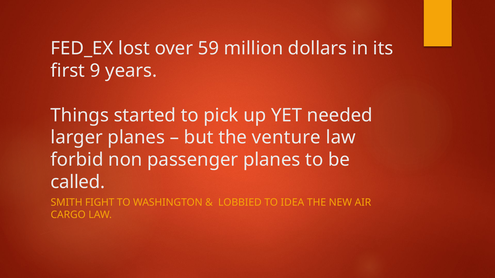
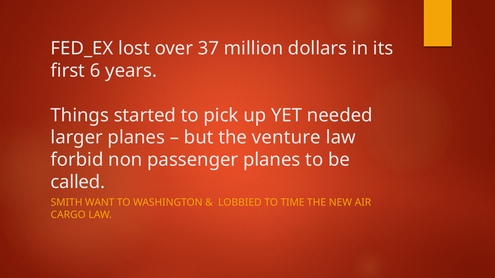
59: 59 -> 37
9: 9 -> 6
FIGHT: FIGHT -> WANT
IDEA: IDEA -> TIME
